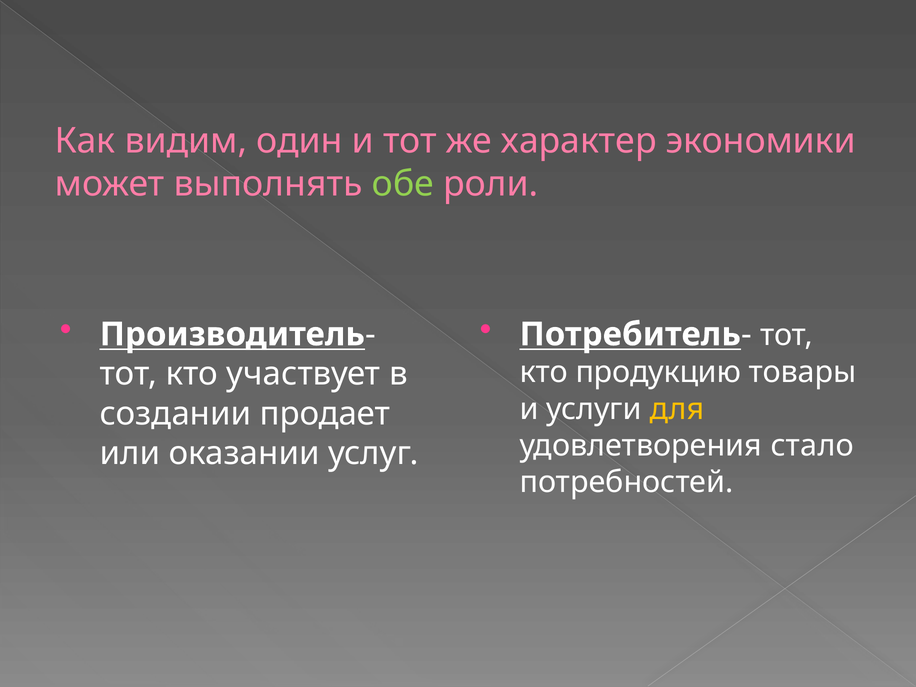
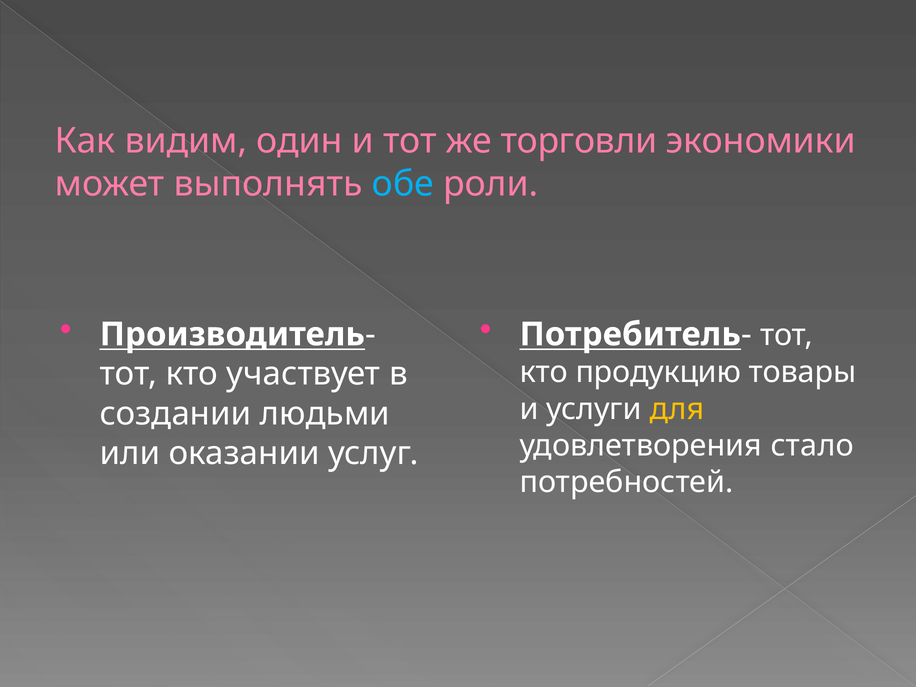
характер: характер -> торговли
обе colour: light green -> light blue
продает: продает -> людьми
